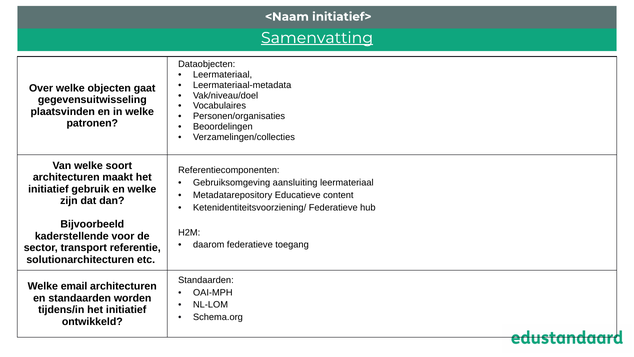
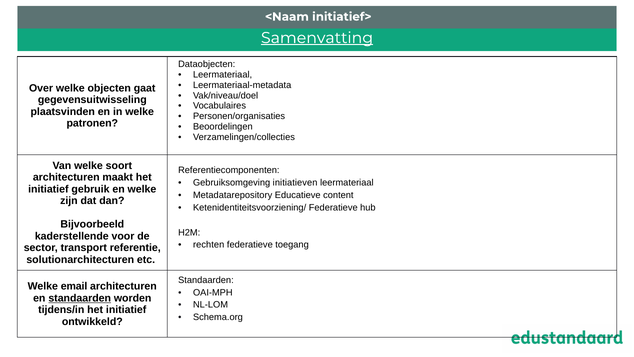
aansluiting: aansluiting -> initiatieven
daarom: daarom -> rechten
standaarden at (80, 298) underline: none -> present
